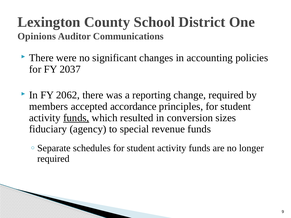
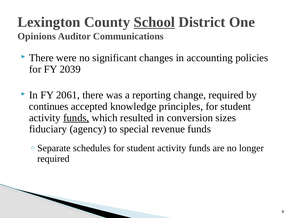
School underline: none -> present
2037: 2037 -> 2039
2062: 2062 -> 2061
members: members -> continues
accordance: accordance -> knowledge
